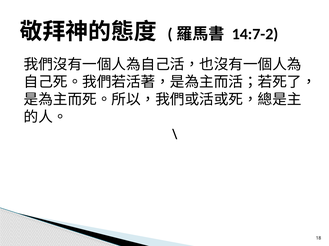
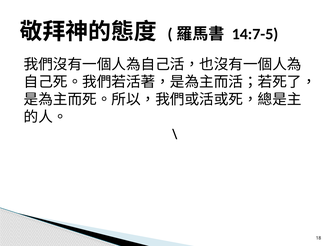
14:7-2: 14:7-2 -> 14:7-5
